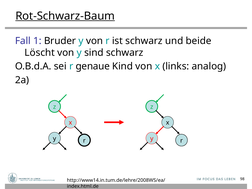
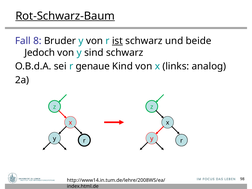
1: 1 -> 8
ist underline: none -> present
Löscht: Löscht -> Jedoch
